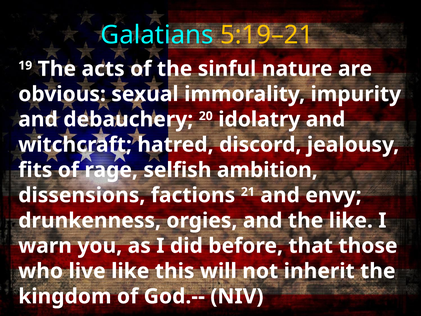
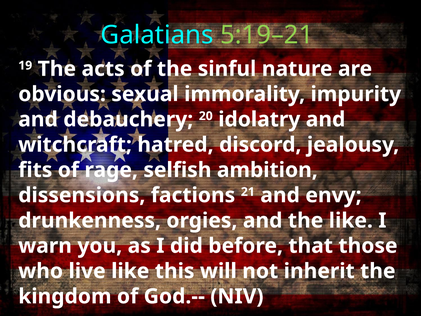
5:19–21 colour: yellow -> light green
